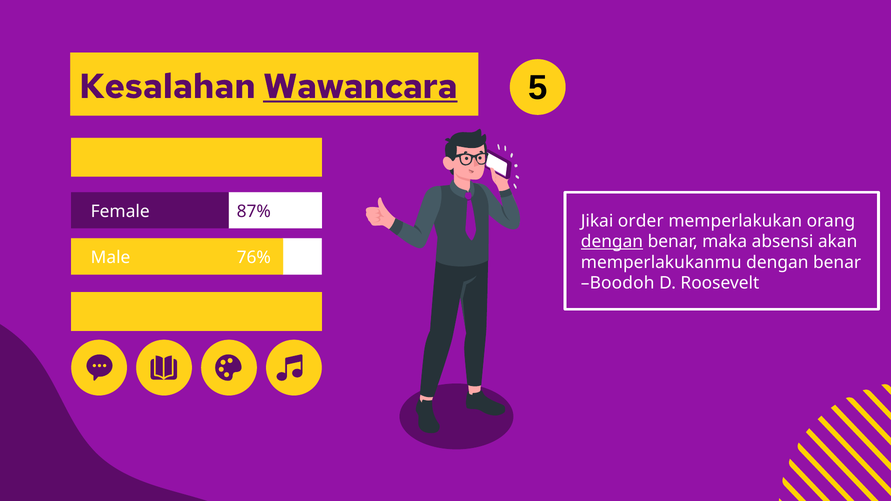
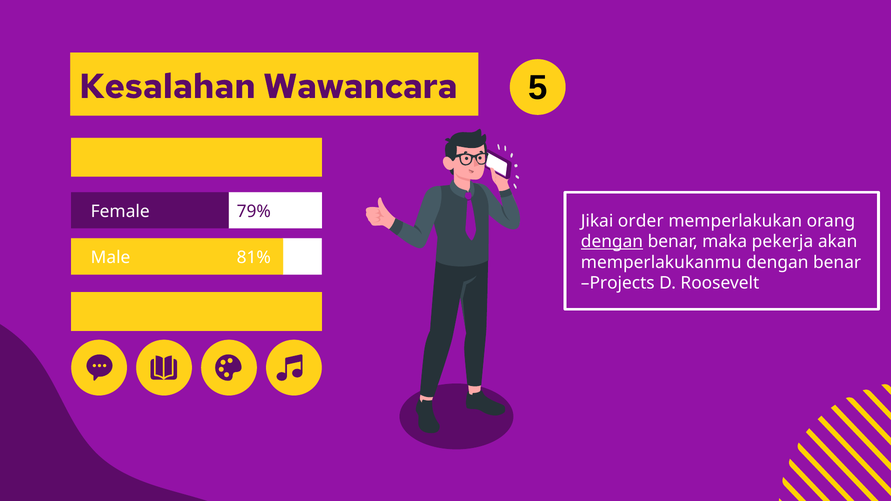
Wawancara underline: present -> none
87%: 87% -> 79%
absensi: absensi -> pekerja
76%: 76% -> 81%
Boodoh: Boodoh -> Projects
